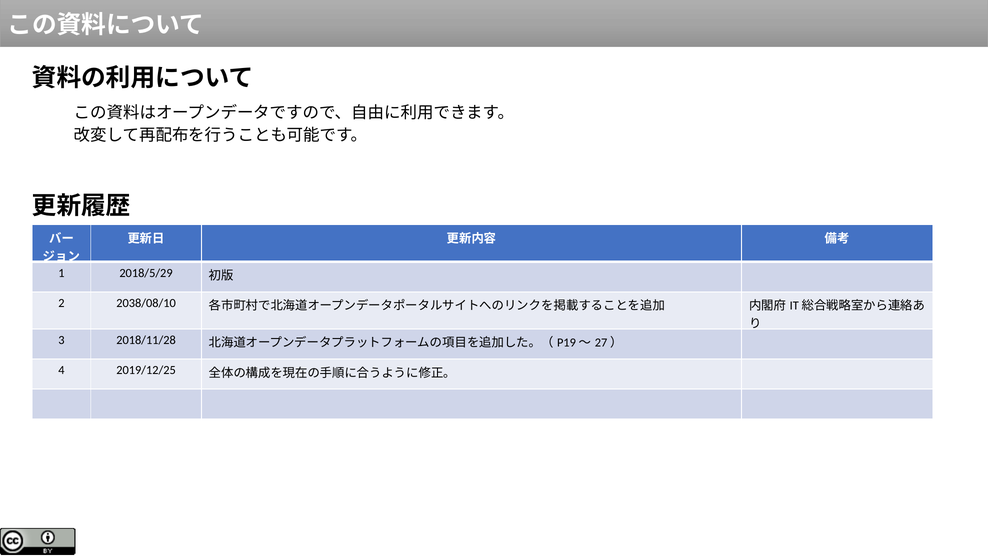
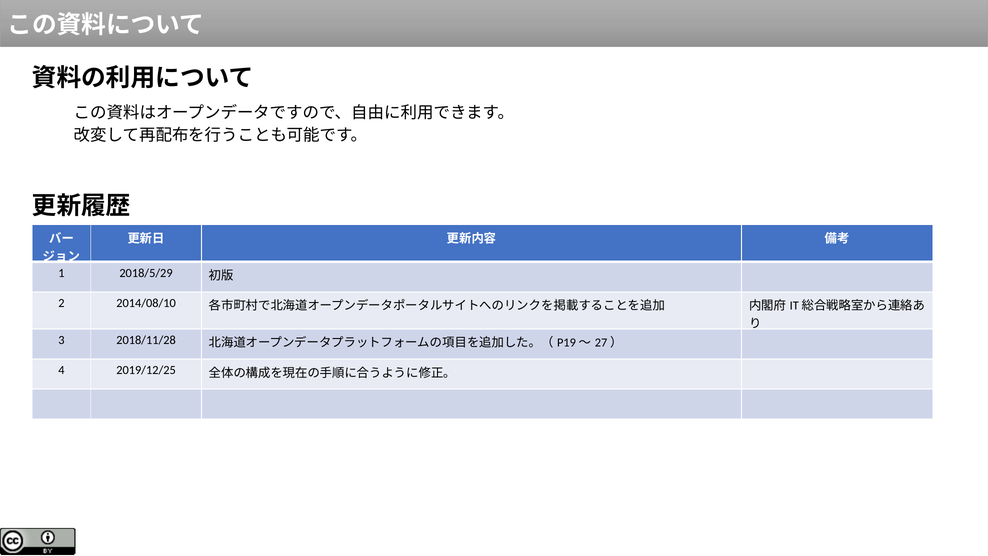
2038/08/10: 2038/08/10 -> 2014/08/10
